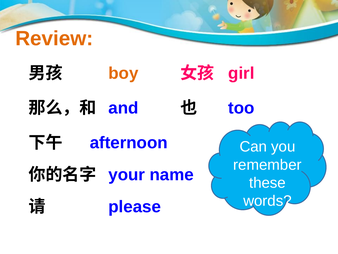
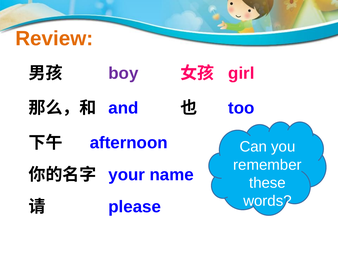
boy colour: orange -> purple
